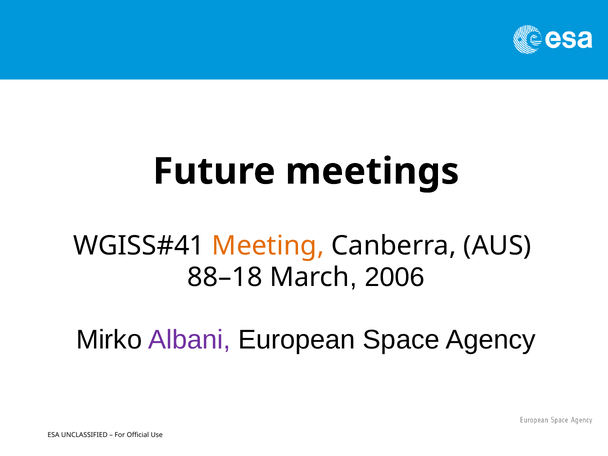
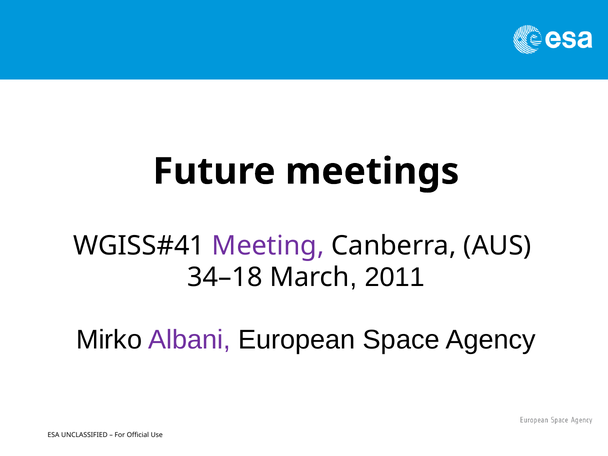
Meeting colour: orange -> purple
88–18: 88–18 -> 34–18
2006: 2006 -> 2011
